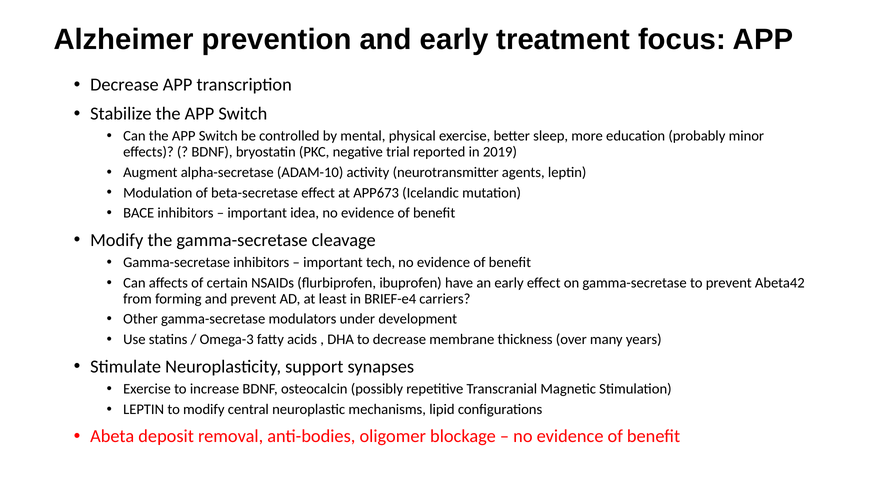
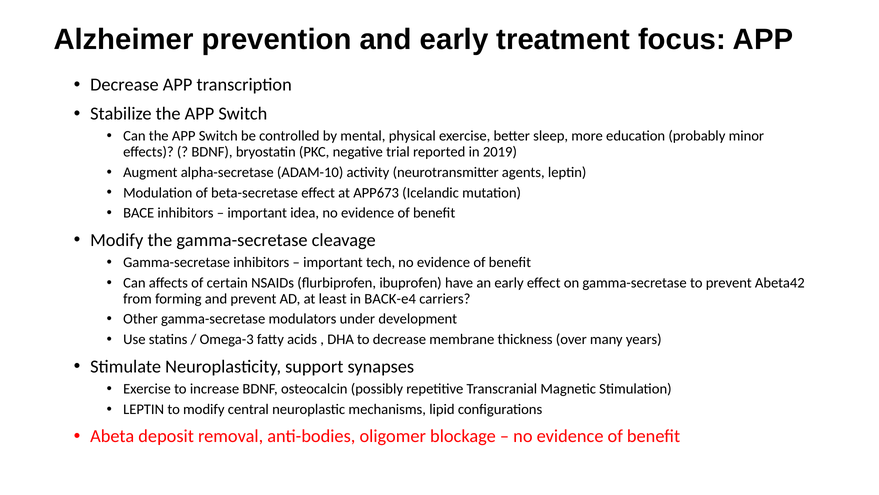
BRIEF-e4: BRIEF-e4 -> BACK-e4
